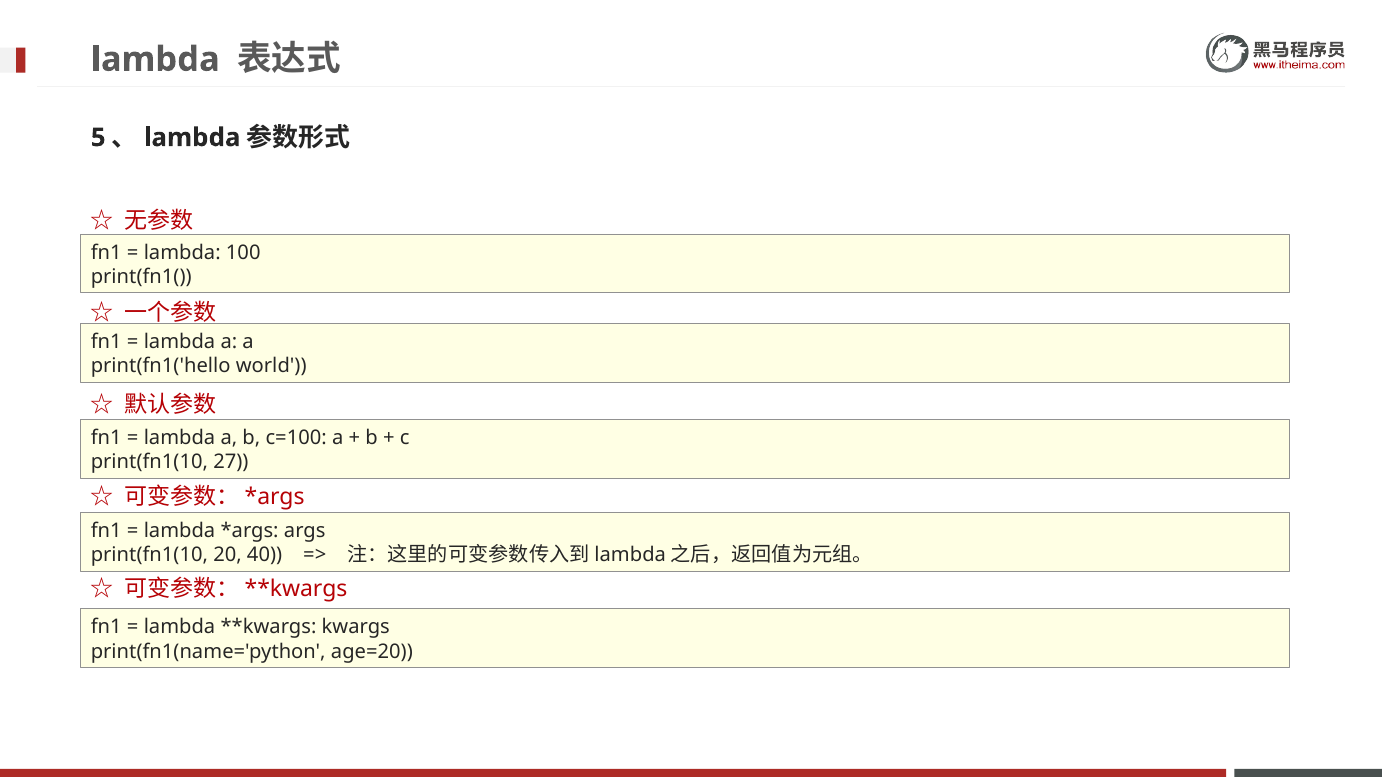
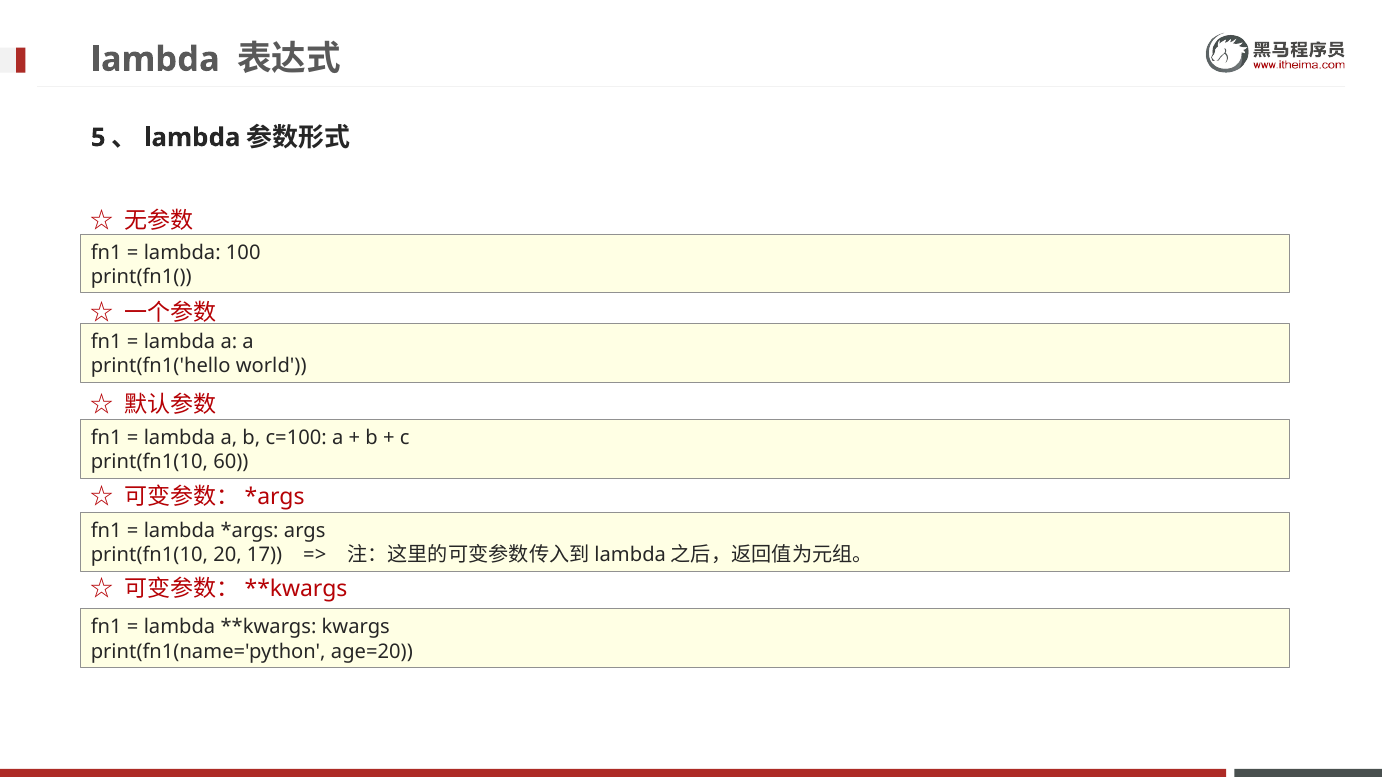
27: 27 -> 60
40: 40 -> 17
